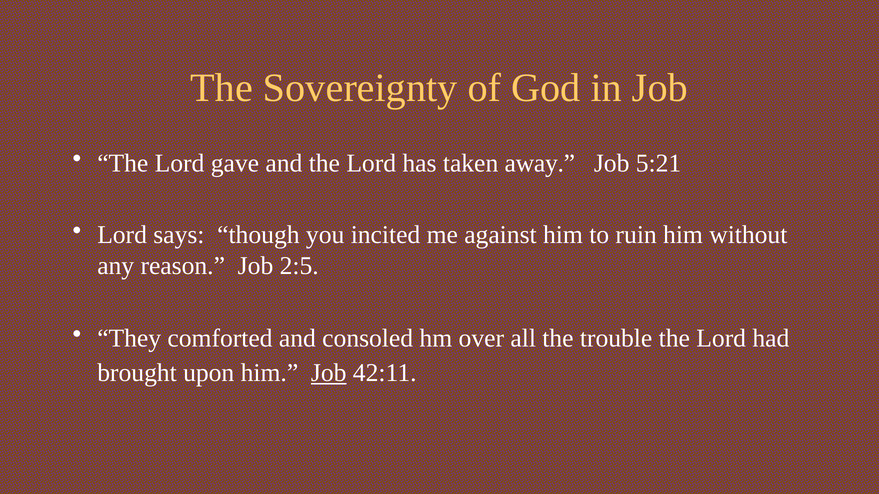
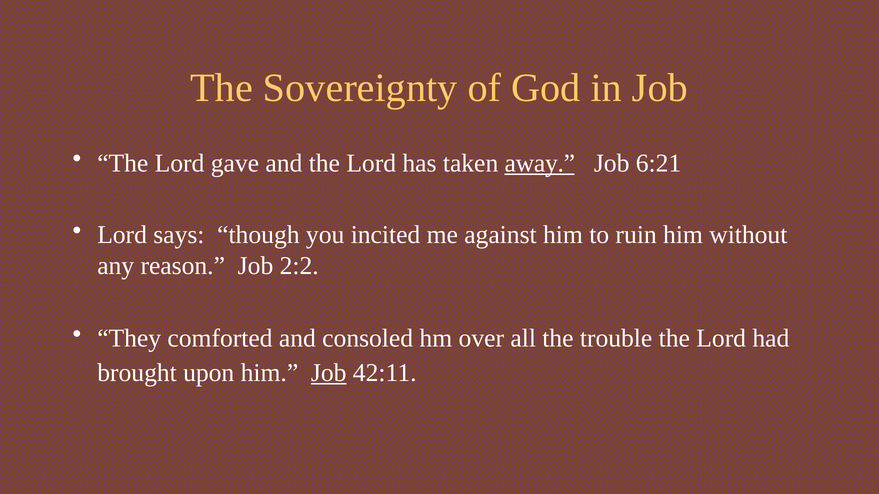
away underline: none -> present
5:21: 5:21 -> 6:21
2:5: 2:5 -> 2:2
